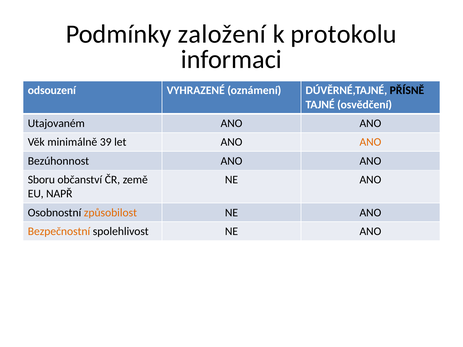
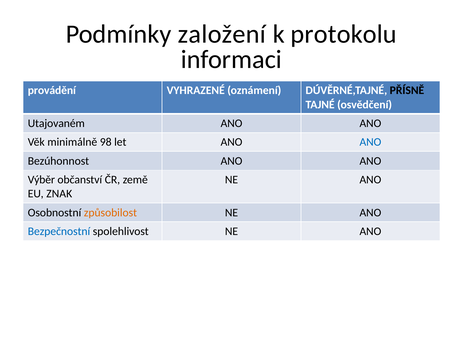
odsouzení: odsouzení -> provádění
39: 39 -> 98
ANO at (370, 142) colour: orange -> blue
Sboru: Sboru -> Výběr
NAPŘ: NAPŘ -> ZNAK
Bezpečnostní colour: orange -> blue
